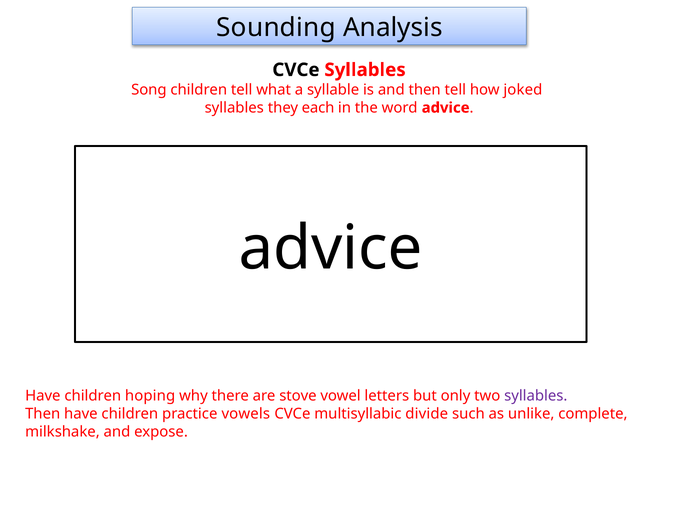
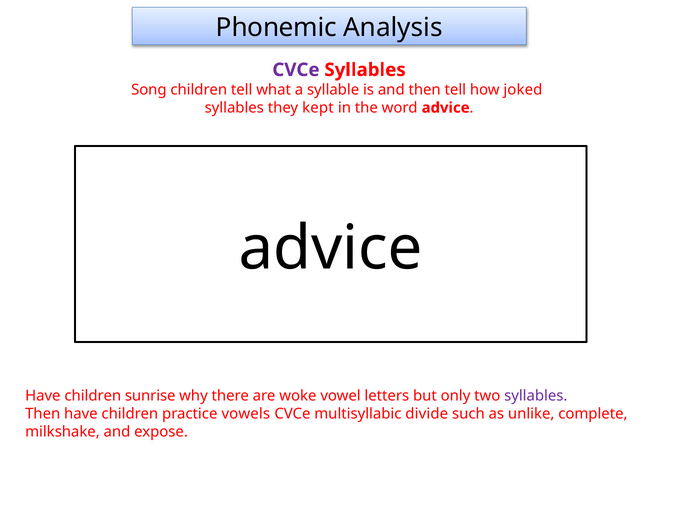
Sounding: Sounding -> Phonemic
CVCe at (296, 70) colour: black -> purple
each: each -> kept
hoping: hoping -> sunrise
stove: stove -> woke
